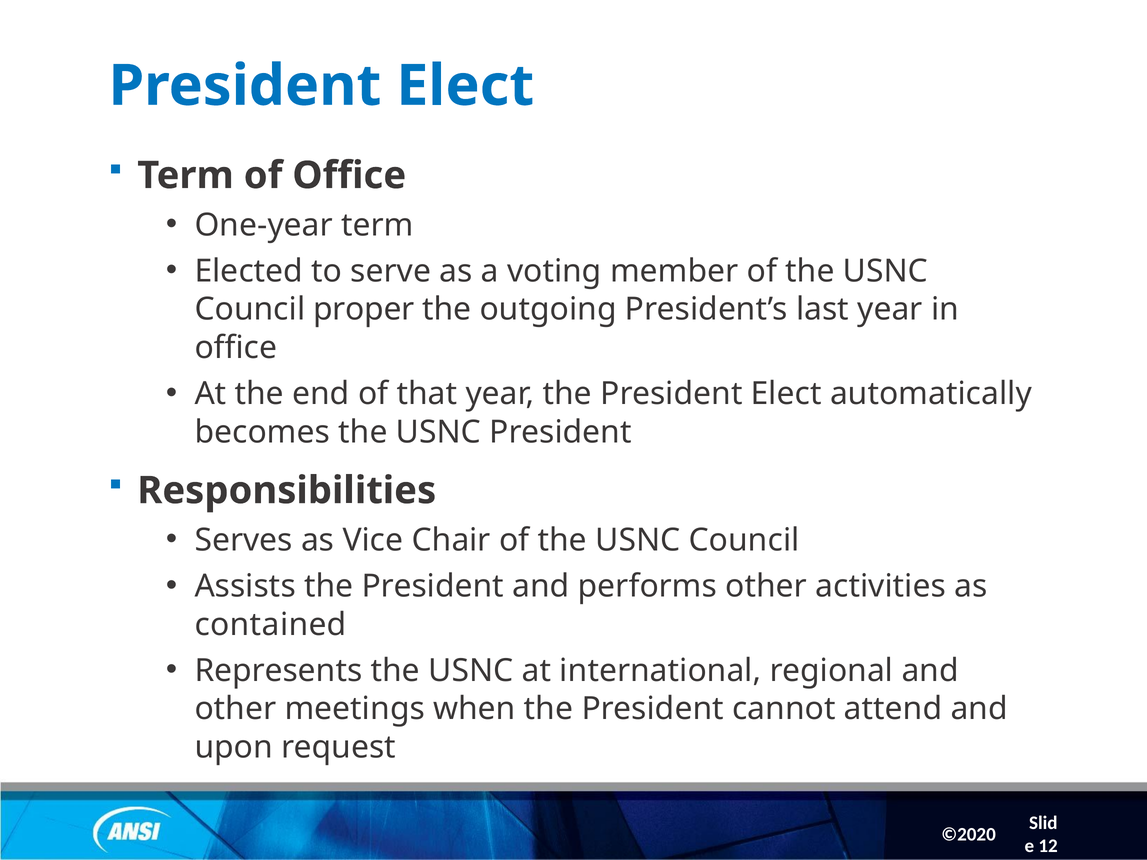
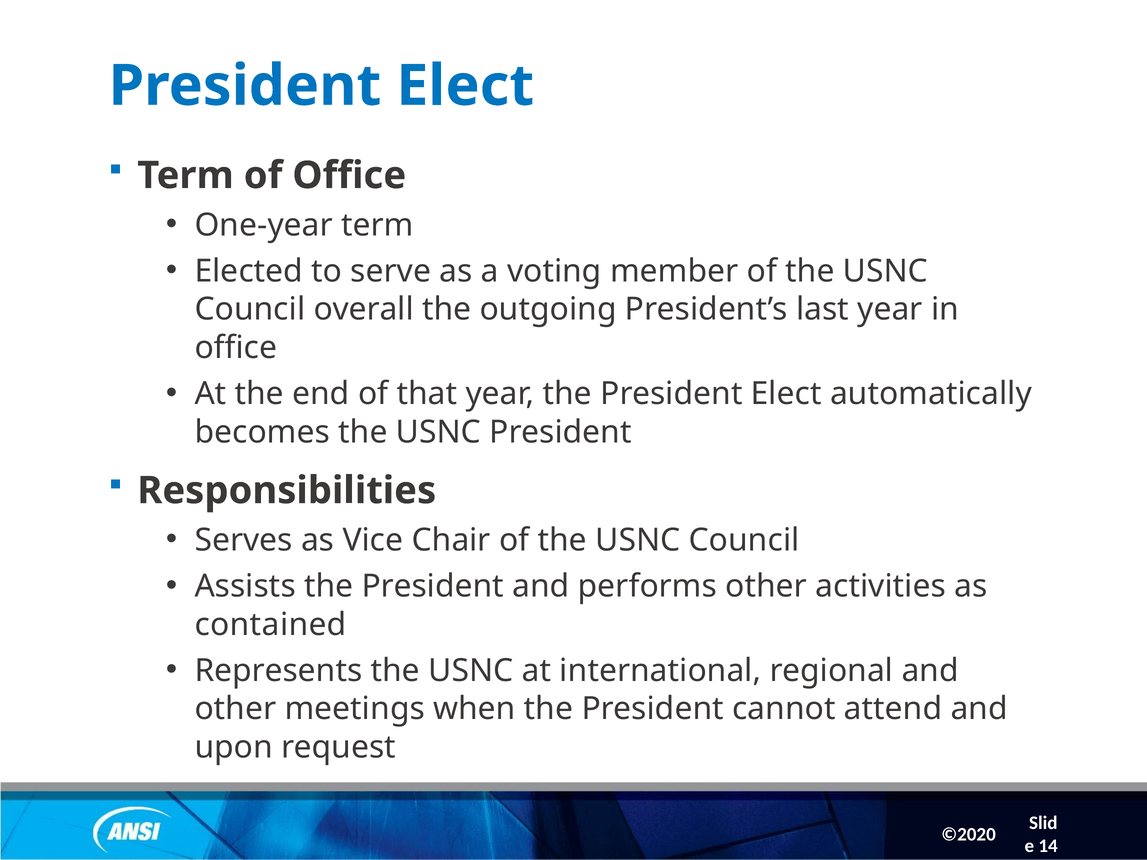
proper: proper -> overall
12: 12 -> 14
